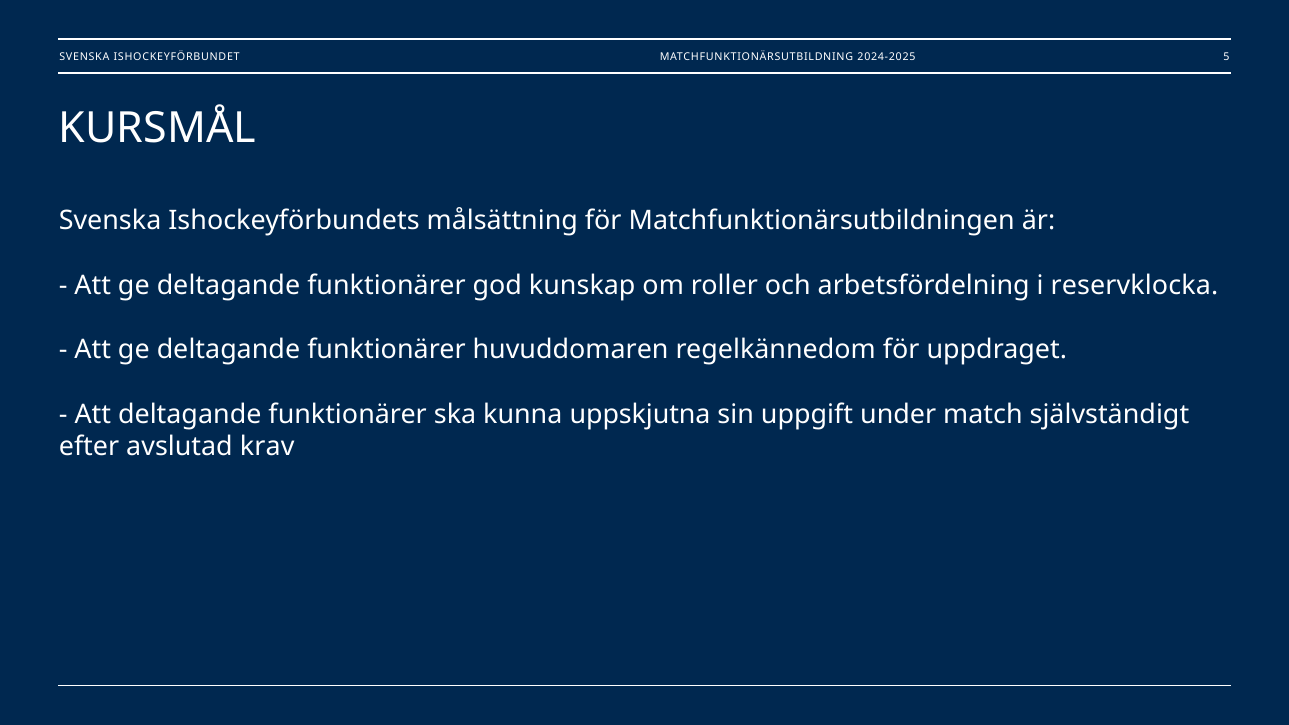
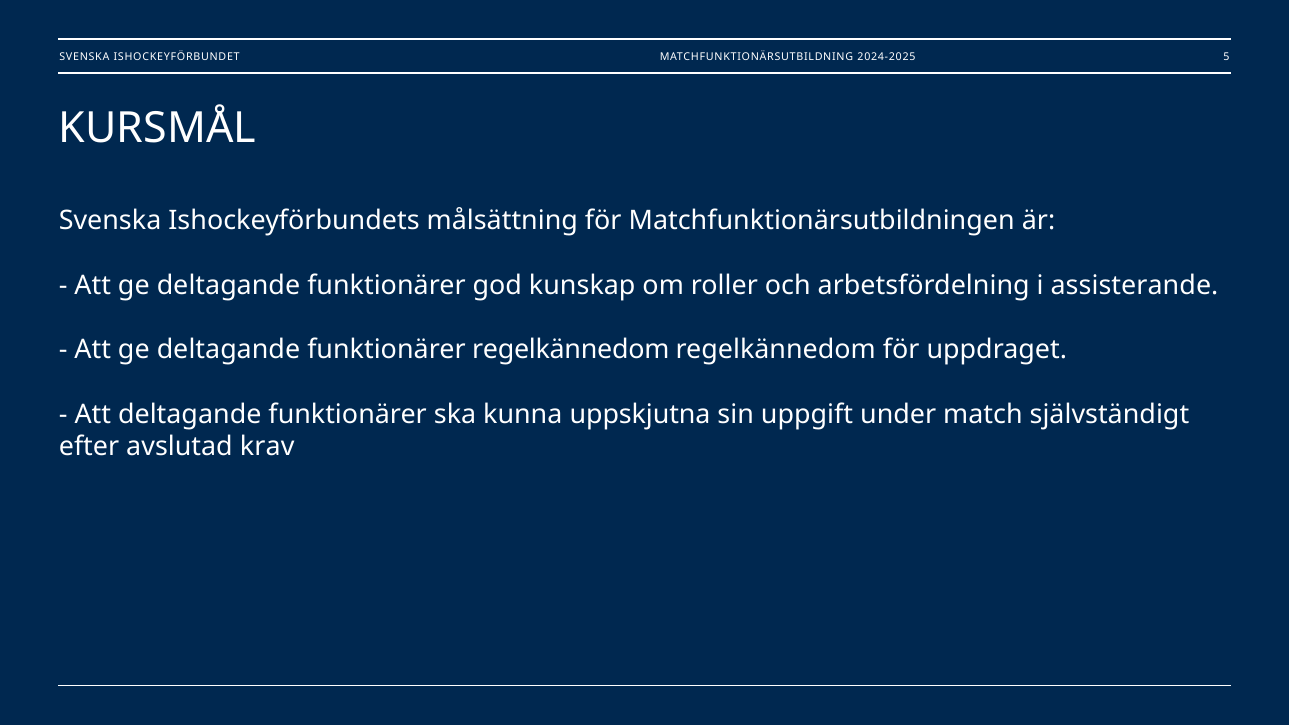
reservklocka: reservklocka -> assisterande
funktionärer huvuddomaren: huvuddomaren -> regelkännedom
